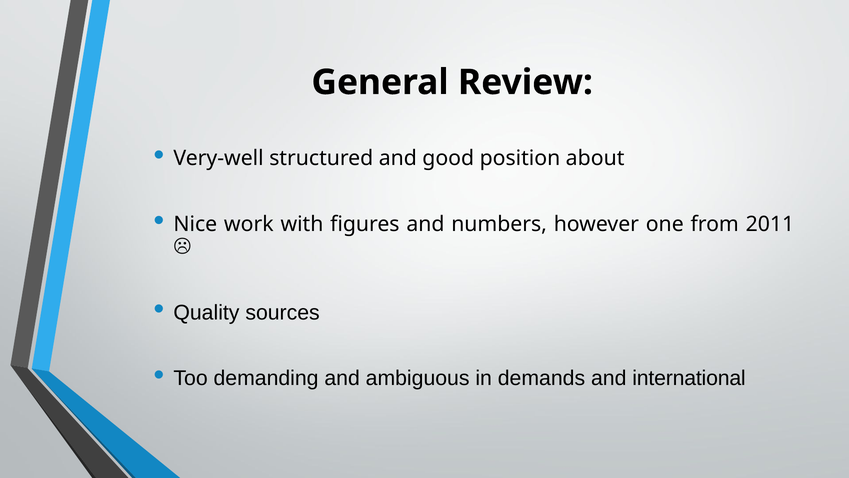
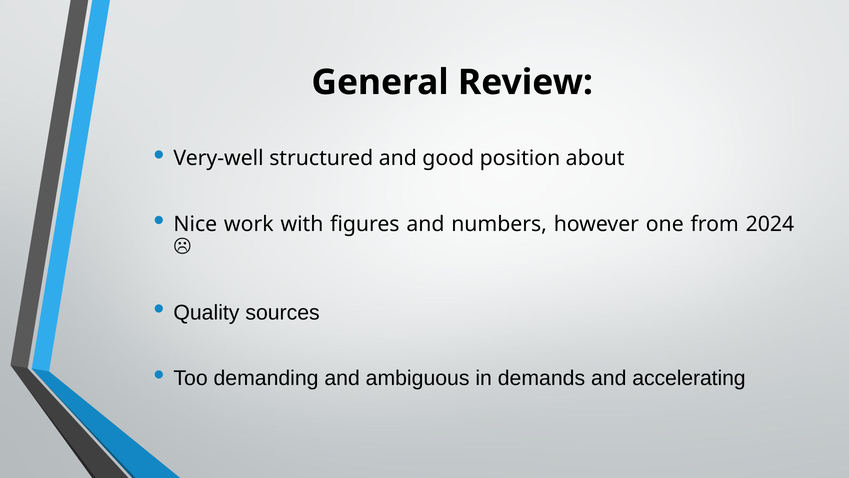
2011: 2011 -> 2024
international: international -> accelerating
